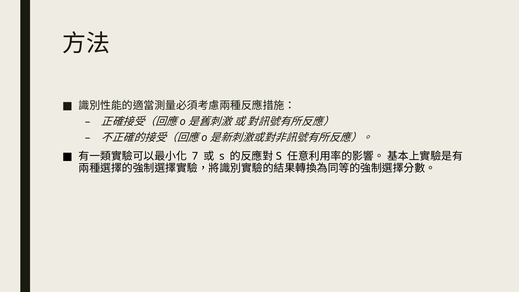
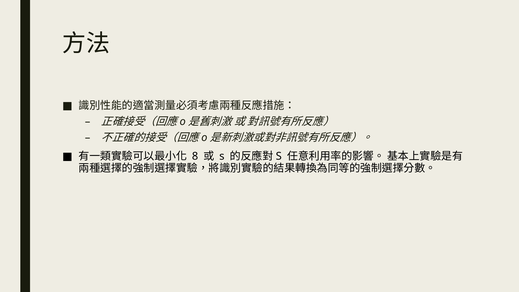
7: 7 -> 8
